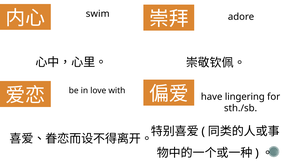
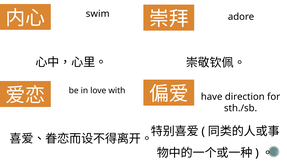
lingering: lingering -> direction
